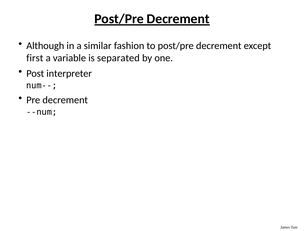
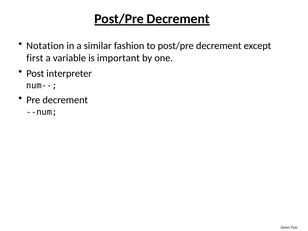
Although: Although -> Notation
separated: separated -> important
